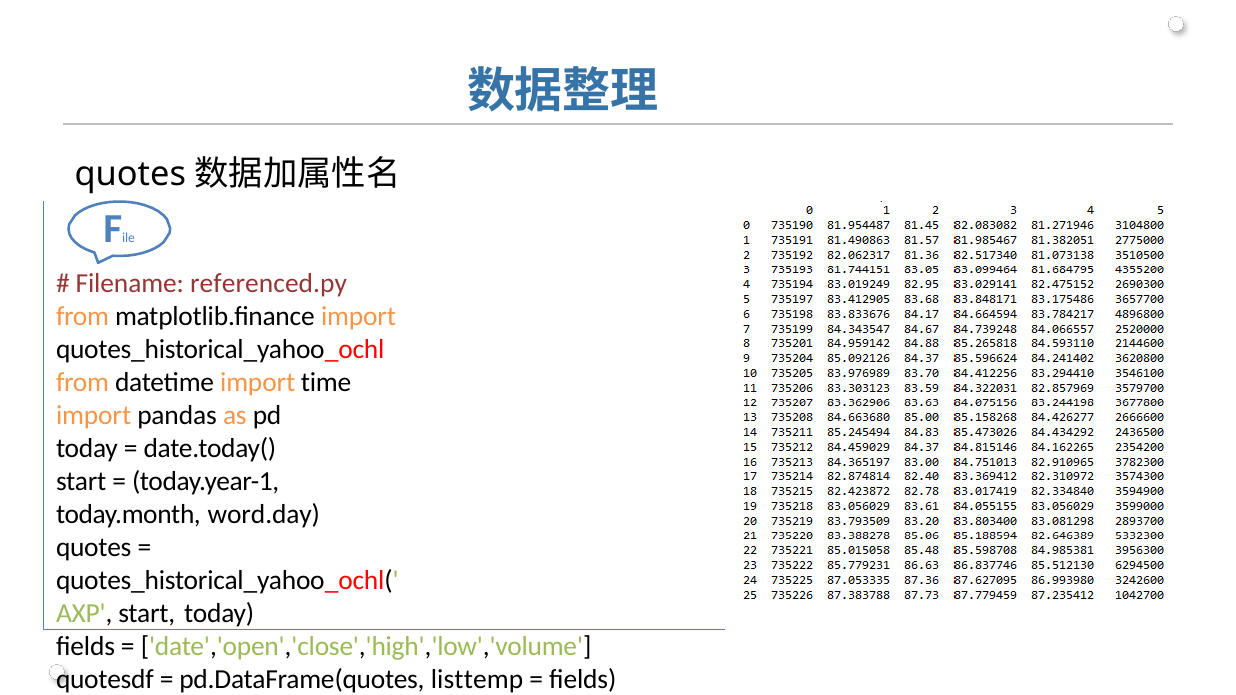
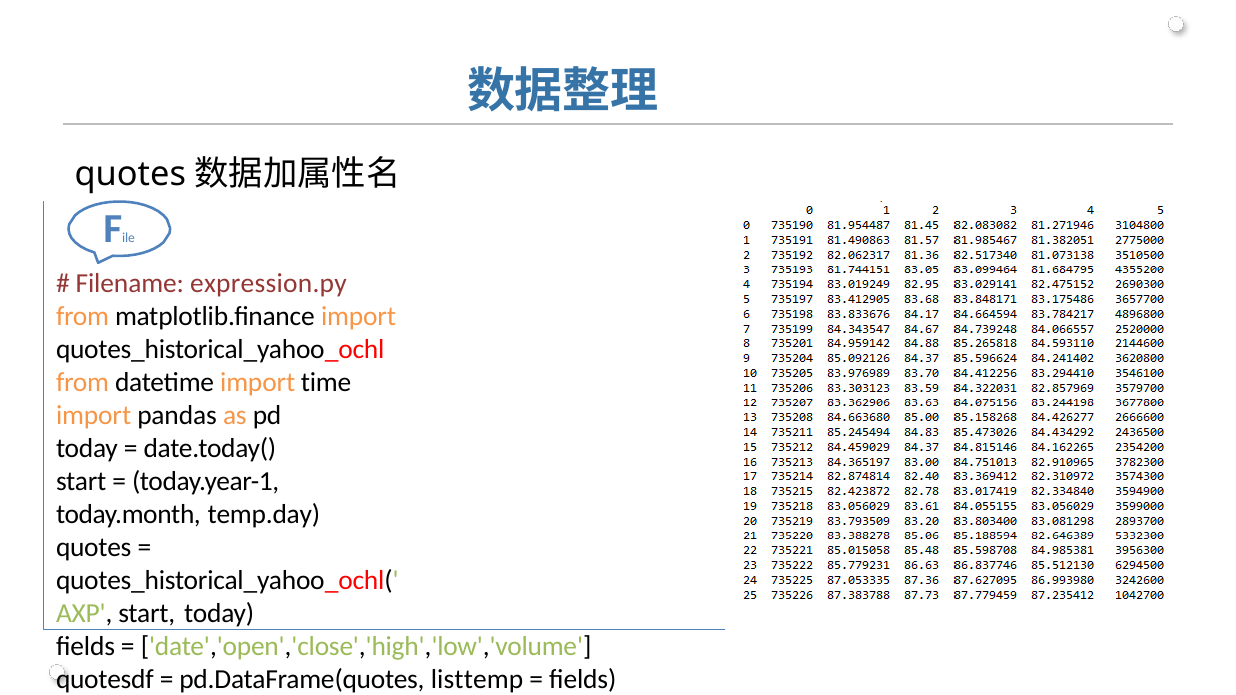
referenced.py: referenced.py -> expression.py
word.day: word.day -> temp.day
